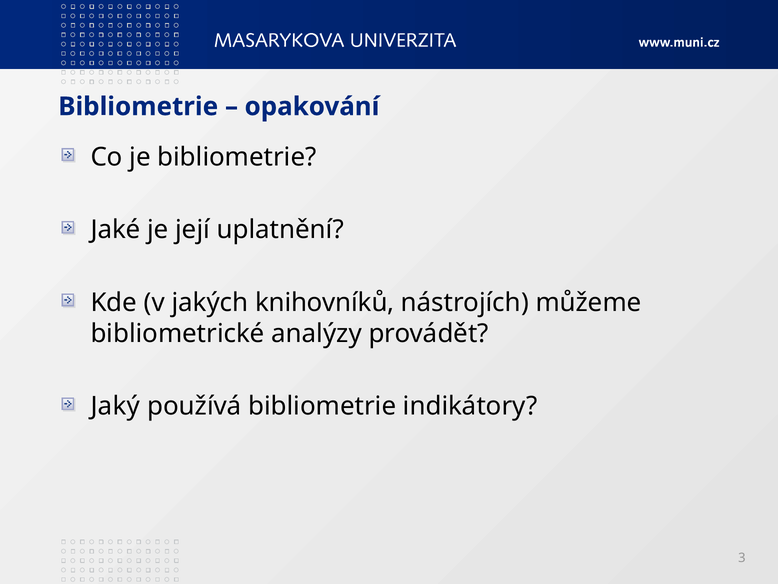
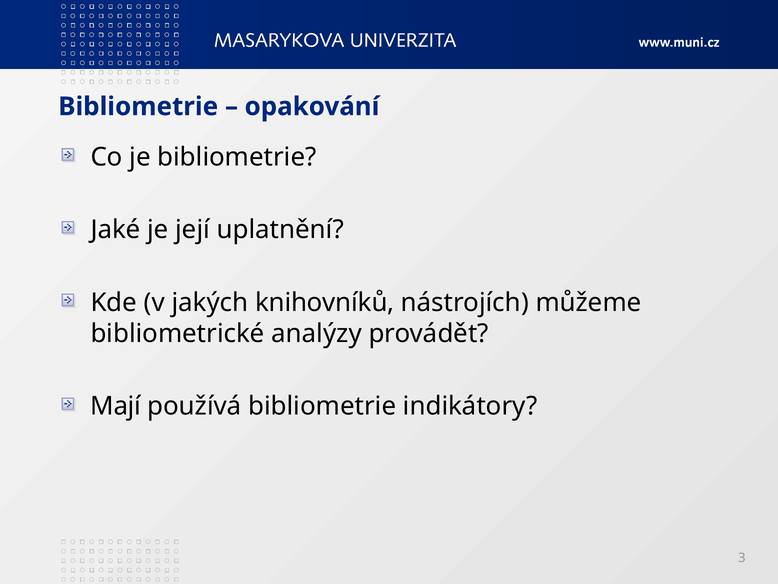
Jaký: Jaký -> Mají
